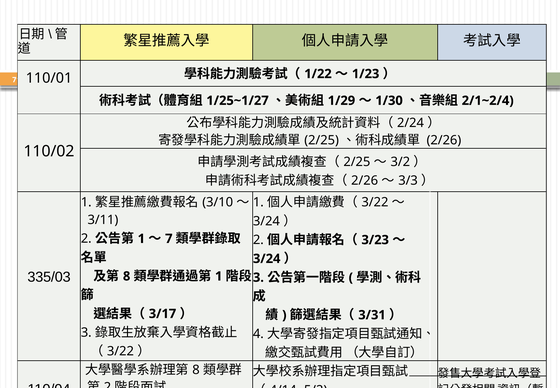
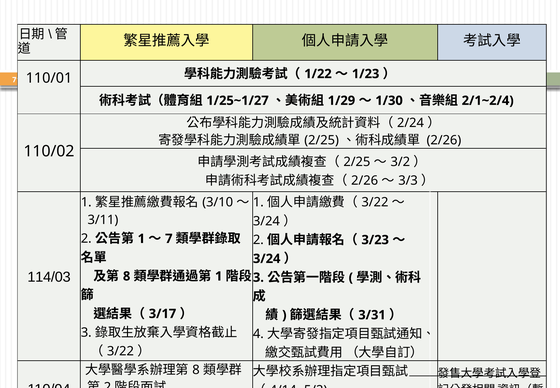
335/03: 335/03 -> 114/03
